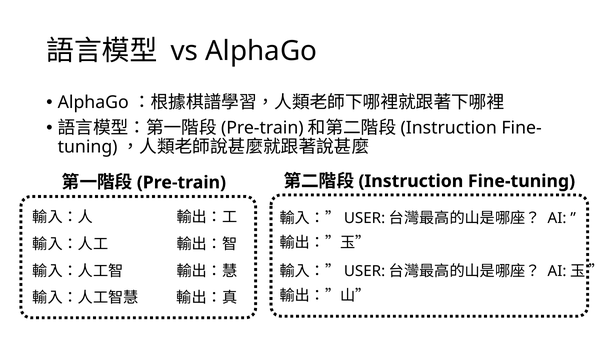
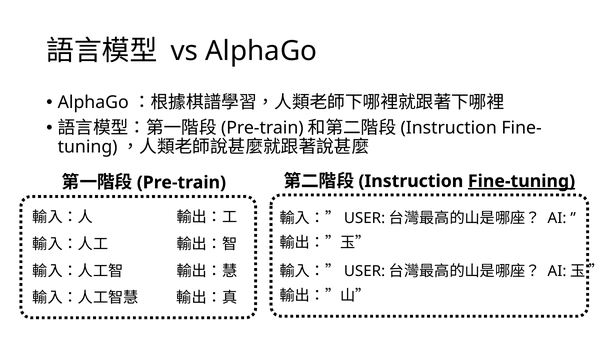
Fine-tuning underline: none -> present
